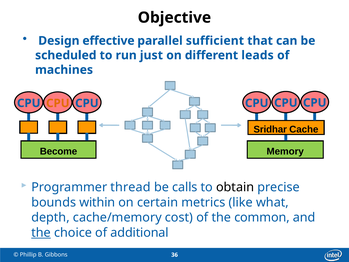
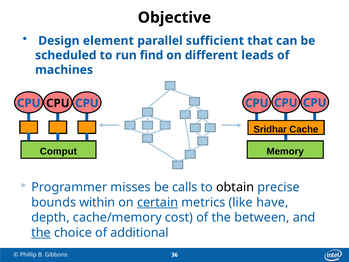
effective: effective -> element
just: just -> find
CPU at (58, 103) colour: orange -> black
Become: Become -> Comput
thread: thread -> misses
certain underline: none -> present
what: what -> have
common: common -> between
